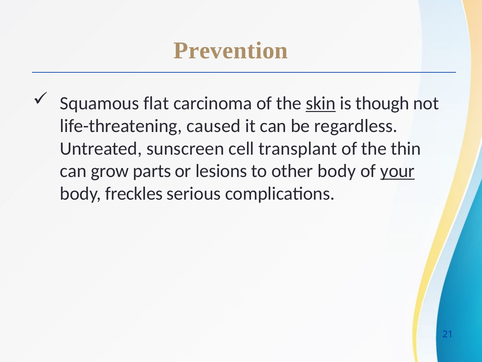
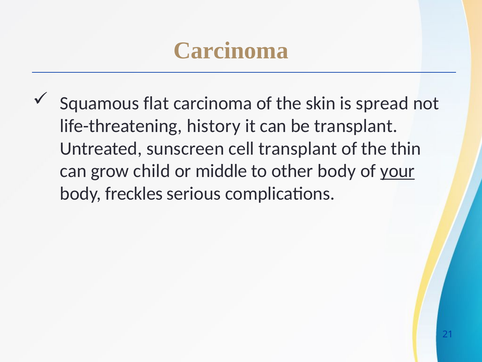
Prevention at (231, 51): Prevention -> Carcinoma
skin underline: present -> none
though: though -> spread
caused: caused -> history
be regardless: regardless -> transplant
parts: parts -> child
lesions: lesions -> middle
